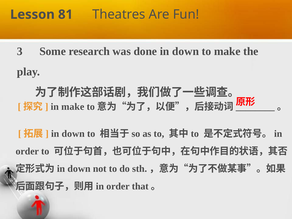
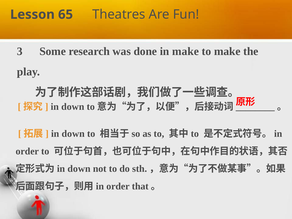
81: 81 -> 65
done in down: down -> make
make at (73, 107): make -> down
